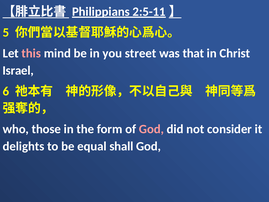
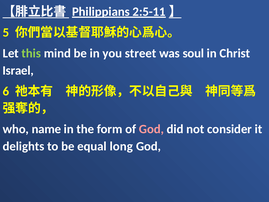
this colour: pink -> light green
that: that -> soul
those: those -> name
shall: shall -> long
